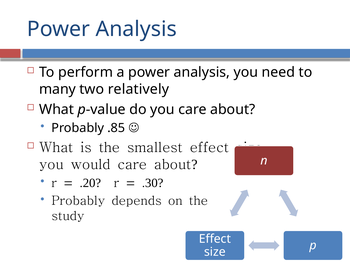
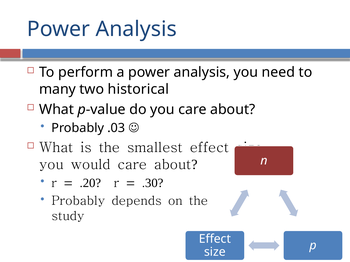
relatively: relatively -> historical
.85: .85 -> .03
